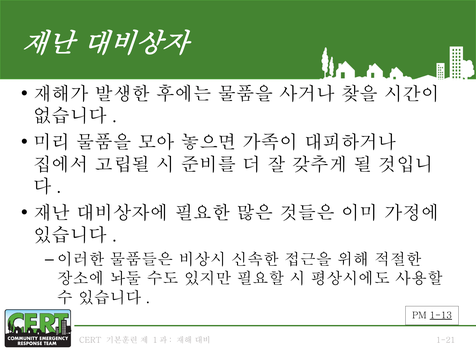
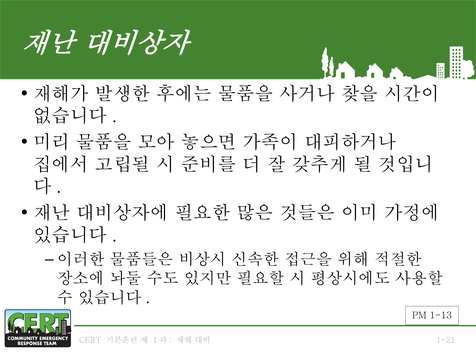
1-13 underline: present -> none
